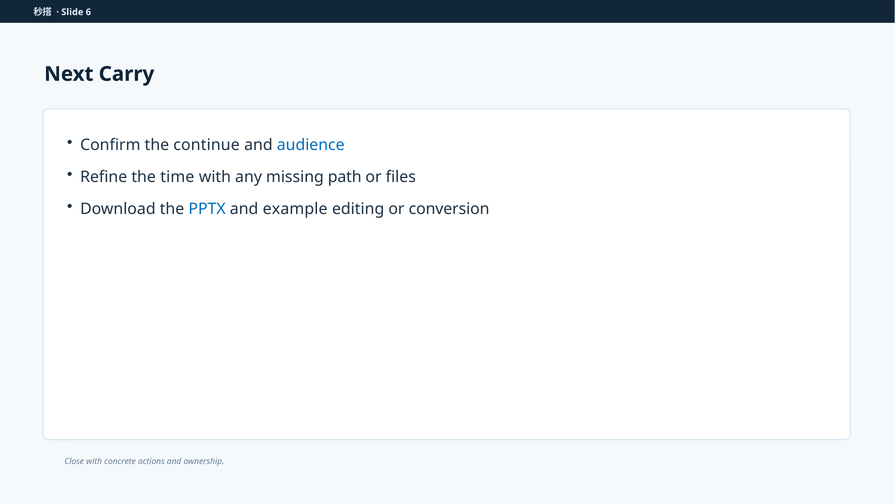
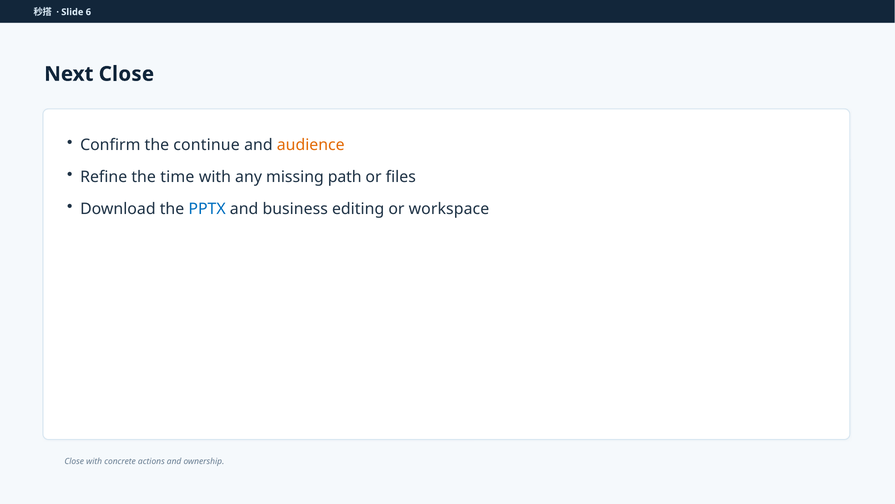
Next Carry: Carry -> Close
audience colour: blue -> orange
example: example -> business
conversion: conversion -> workspace
